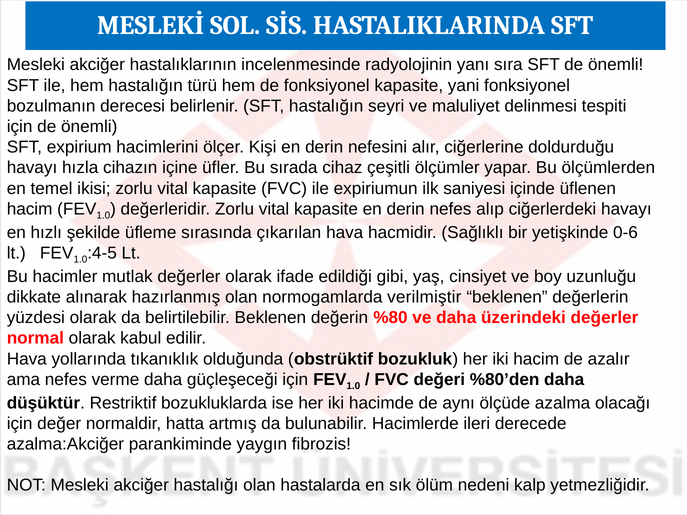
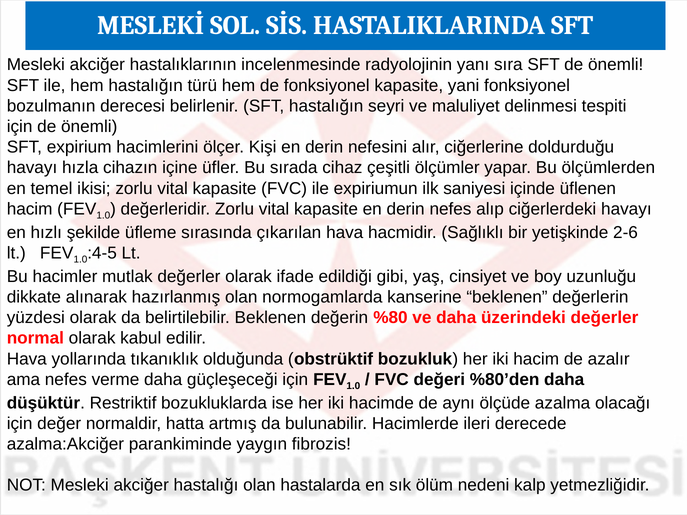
0-6: 0-6 -> 2-6
verilmiştir: verilmiştir -> kanserine
